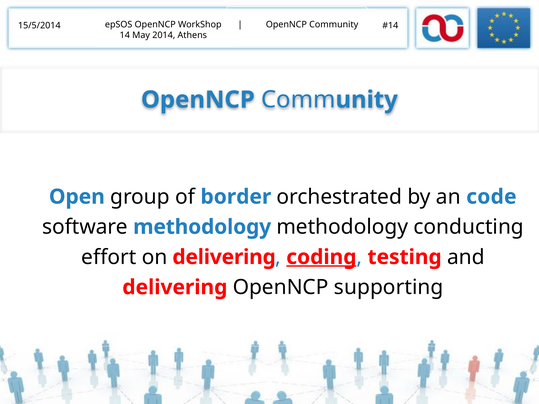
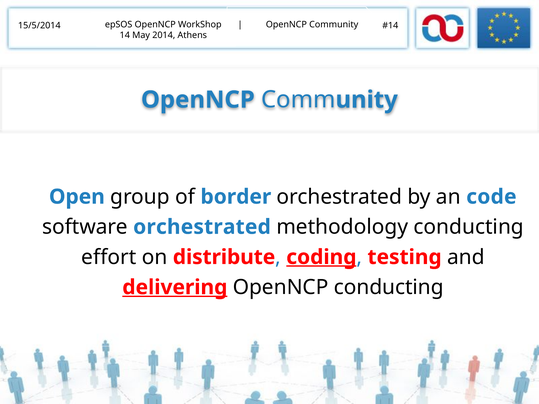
software methodology: methodology -> orchestrated
on delivering: delivering -> distribute
delivering at (175, 287) underline: none -> present
OpenNCP supporting: supporting -> conducting
